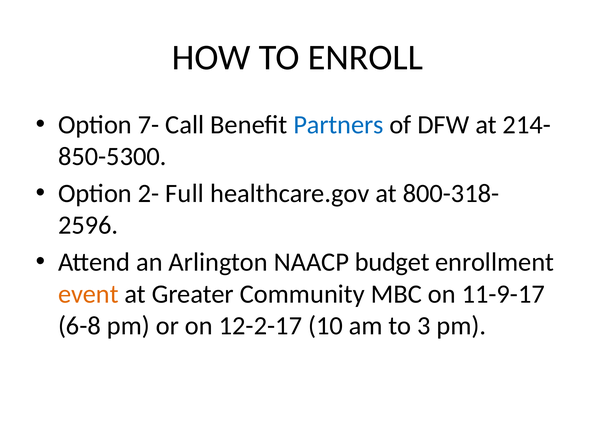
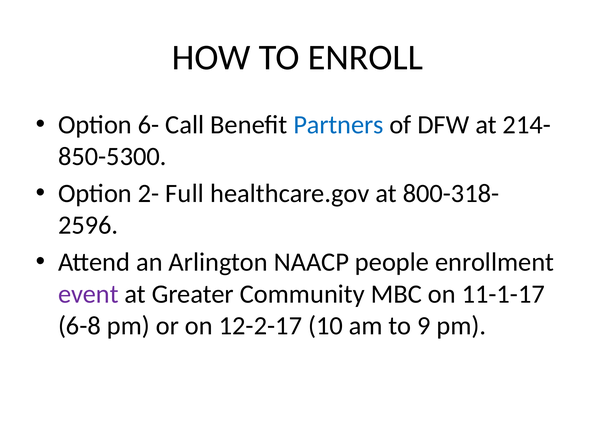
7-: 7- -> 6-
budget: budget -> people
event colour: orange -> purple
11-9-17: 11-9-17 -> 11-1-17
3: 3 -> 9
